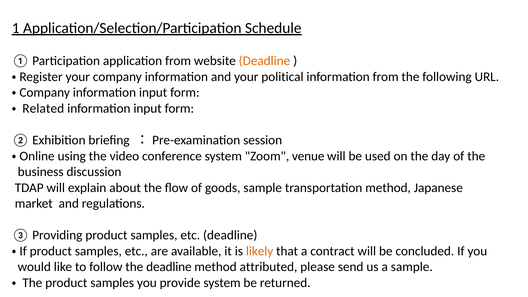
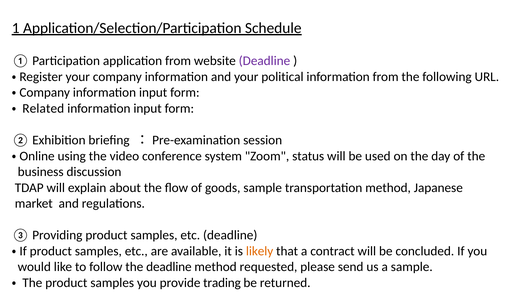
Deadline at (264, 61) colour: orange -> purple
venue: venue -> status
attributed: attributed -> requested
provide system: system -> trading
